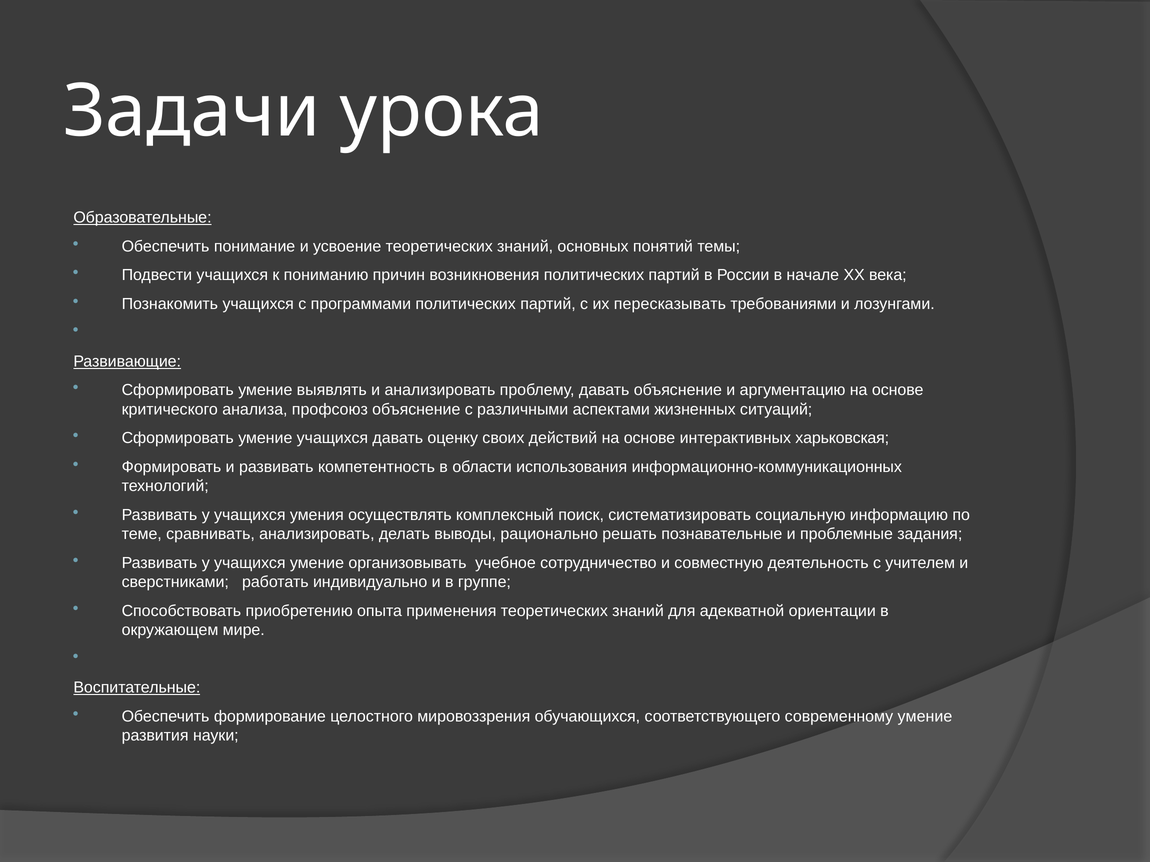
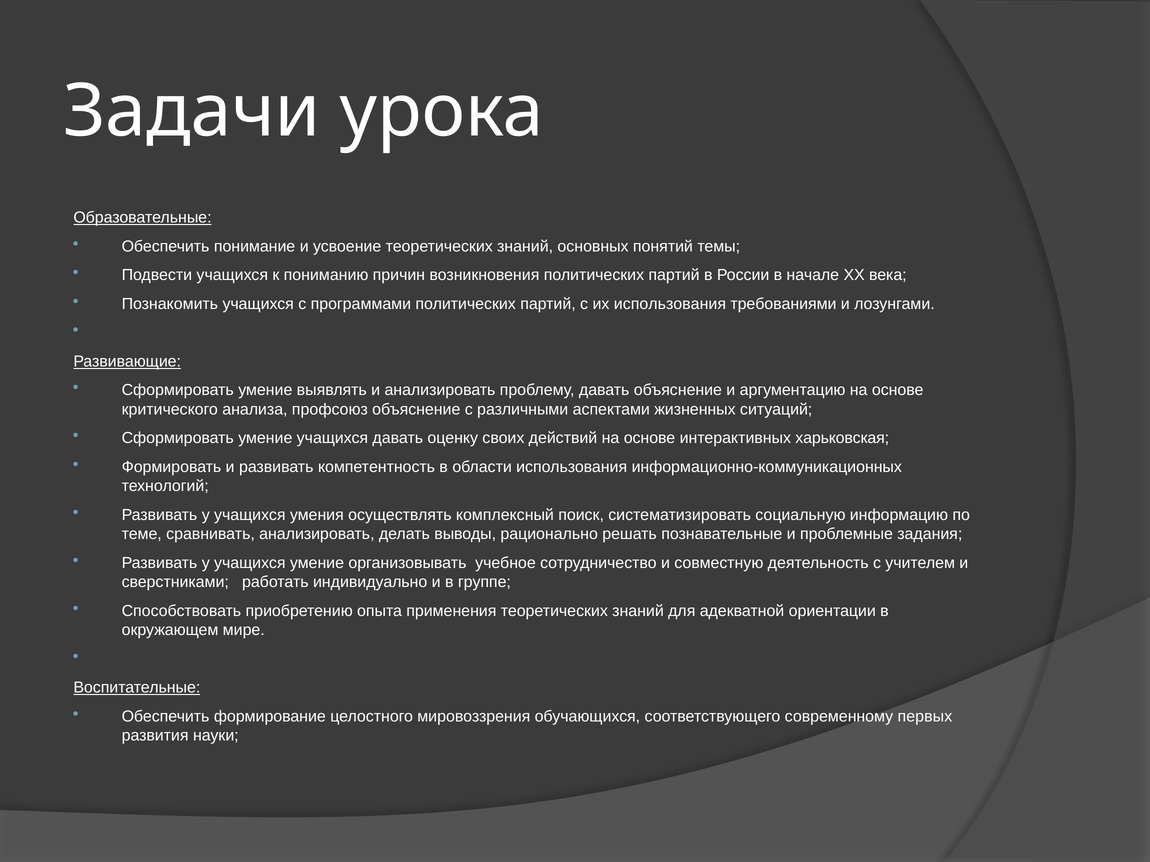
их пересказывать: пересказывать -> использования
современному умение: умение -> первых
